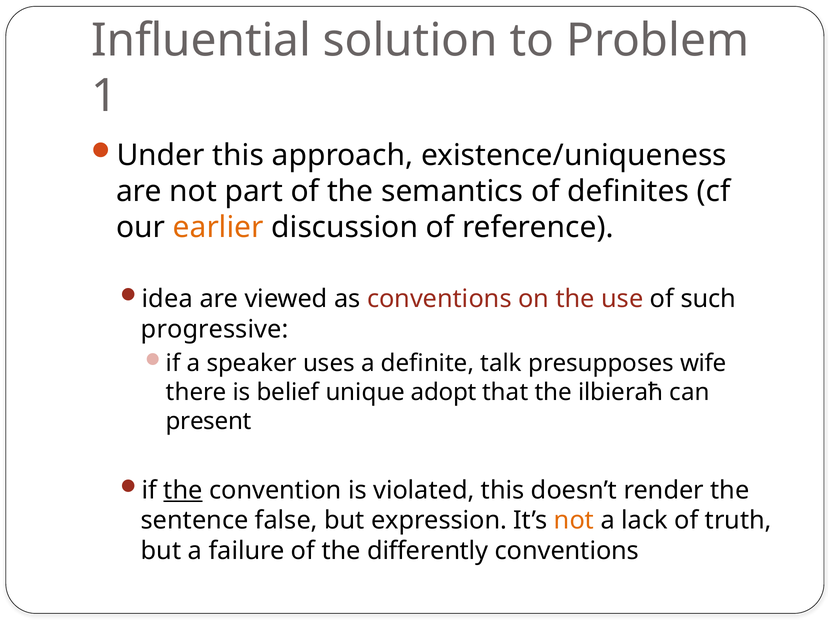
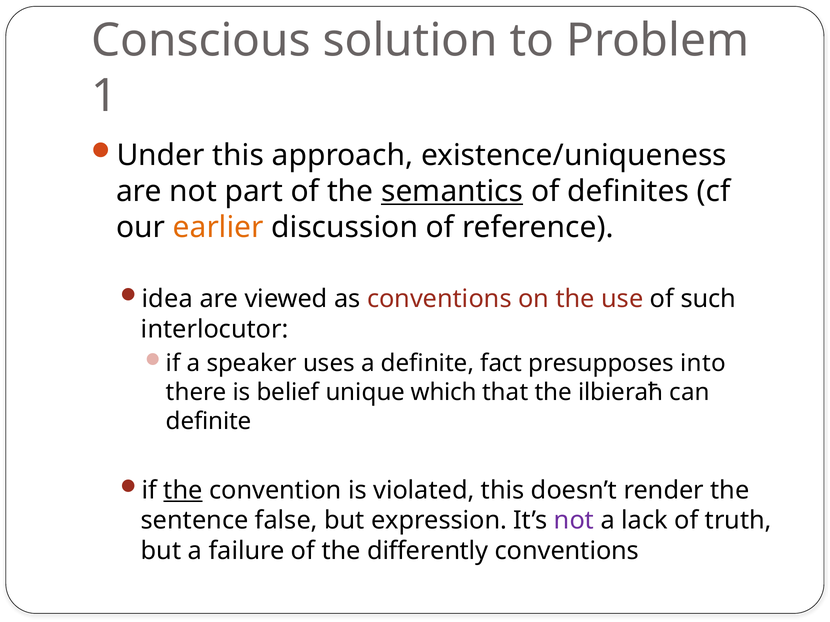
Influential: Influential -> Conscious
semantics underline: none -> present
progressive: progressive -> interlocutor
talk: talk -> fact
wife: wife -> into
adopt: adopt -> which
present at (209, 422): present -> definite
not at (574, 521) colour: orange -> purple
